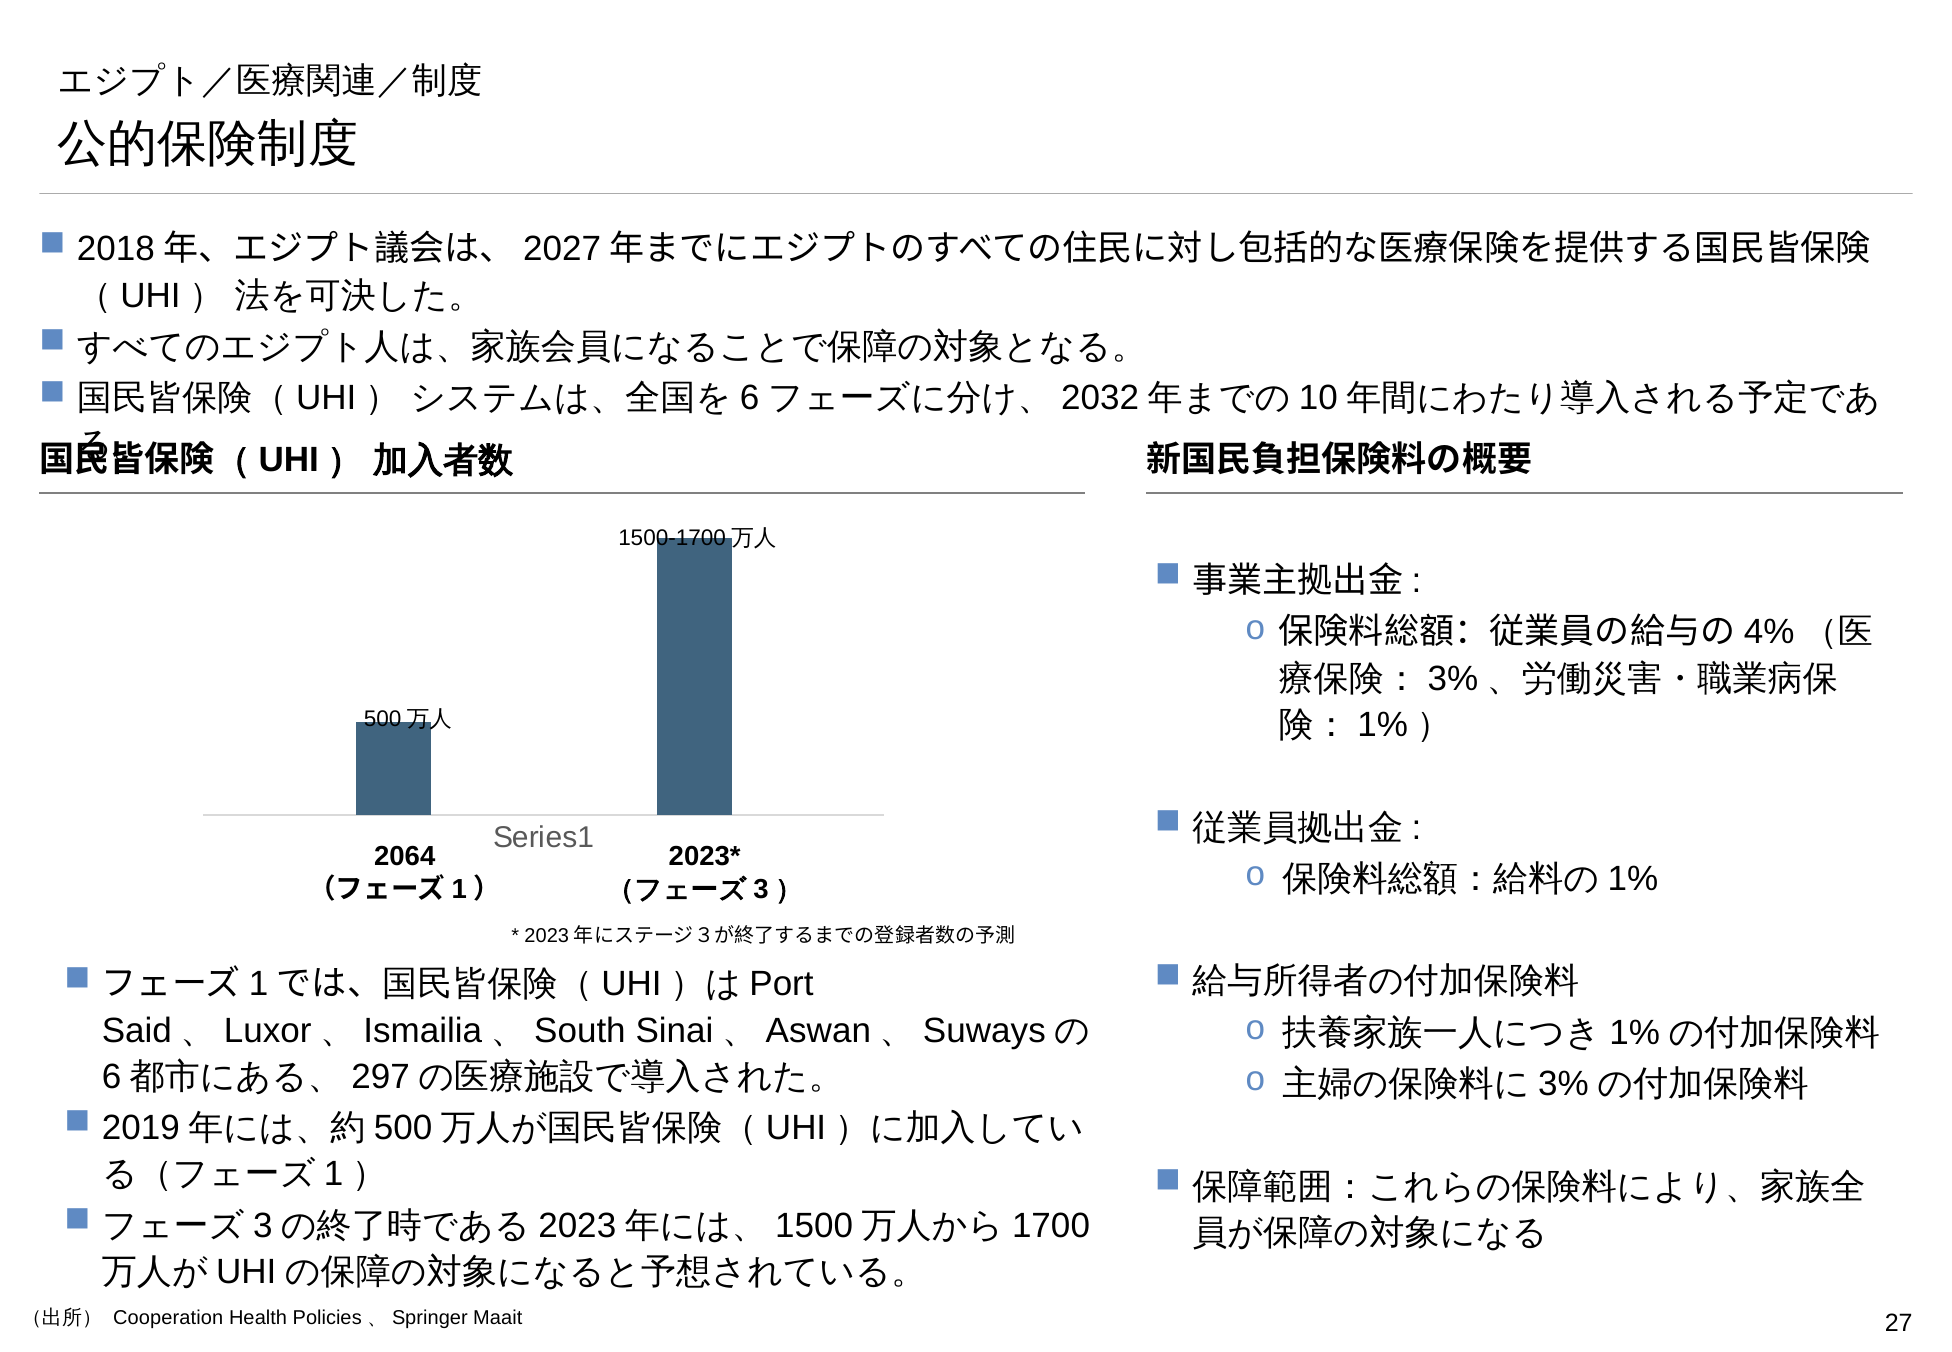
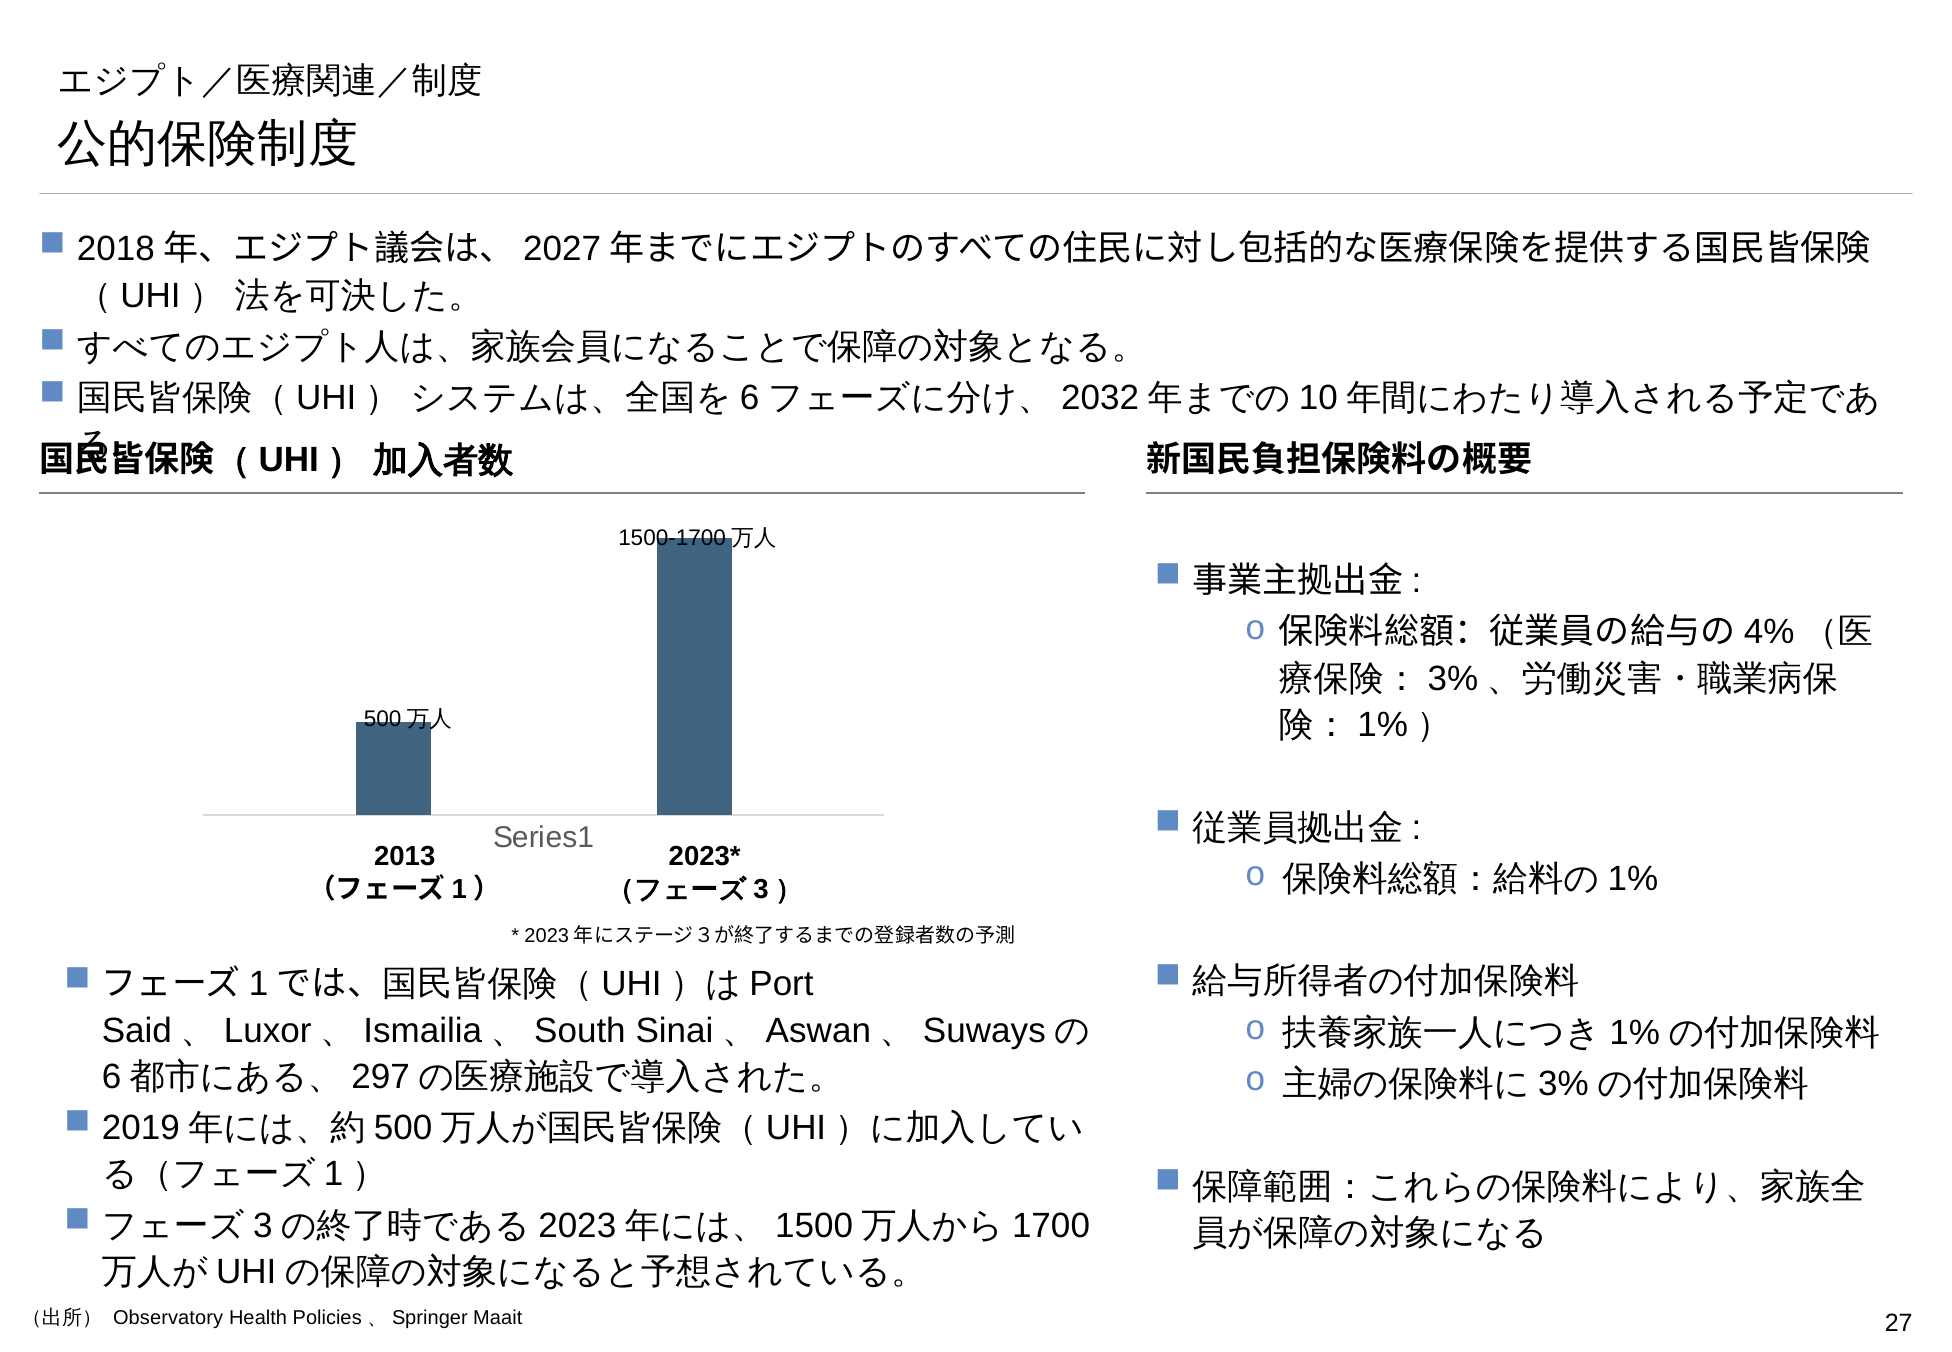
2064: 2064 -> 2013
Cooperation: Cooperation -> Observatory
